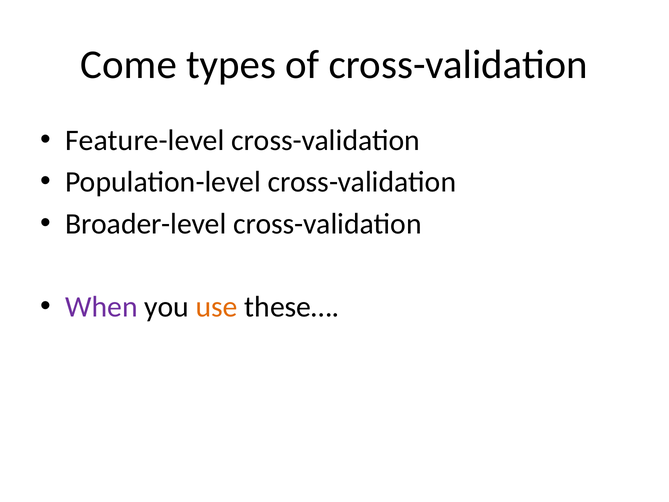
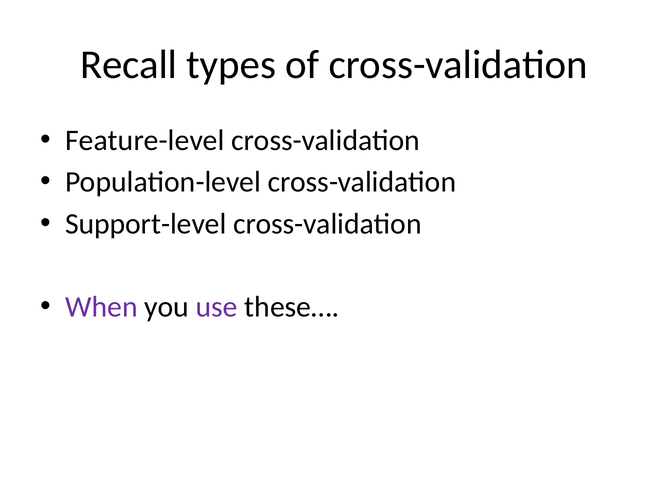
Come: Come -> Recall
Broader-level: Broader-level -> Support-level
use colour: orange -> purple
